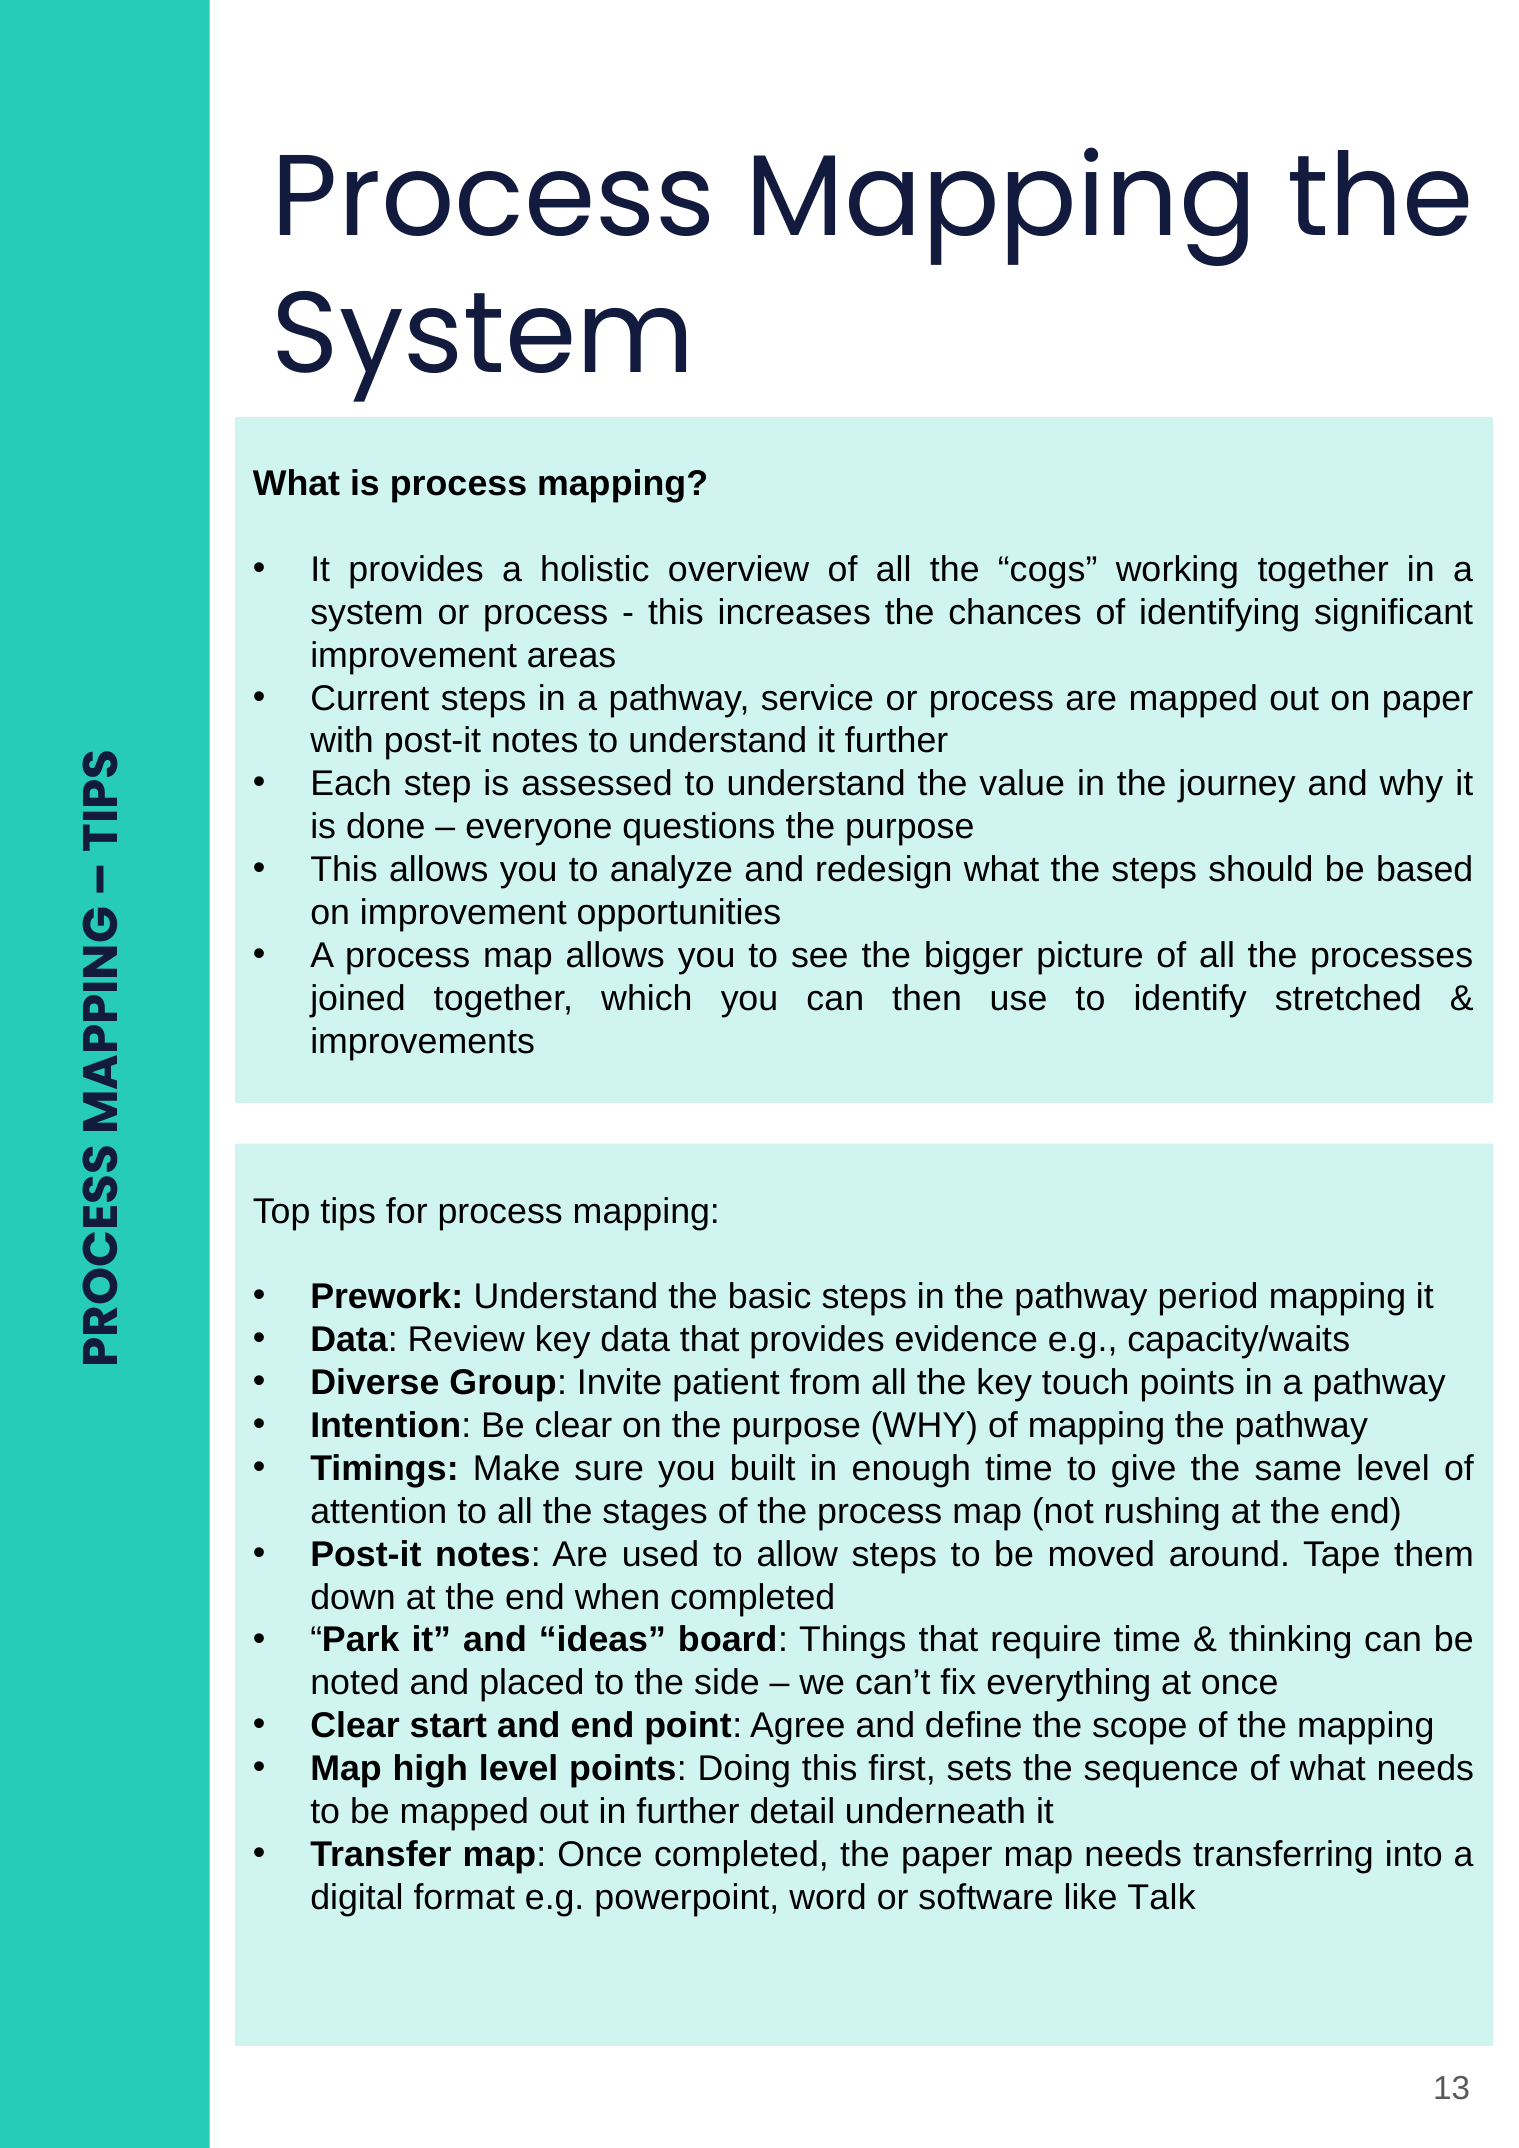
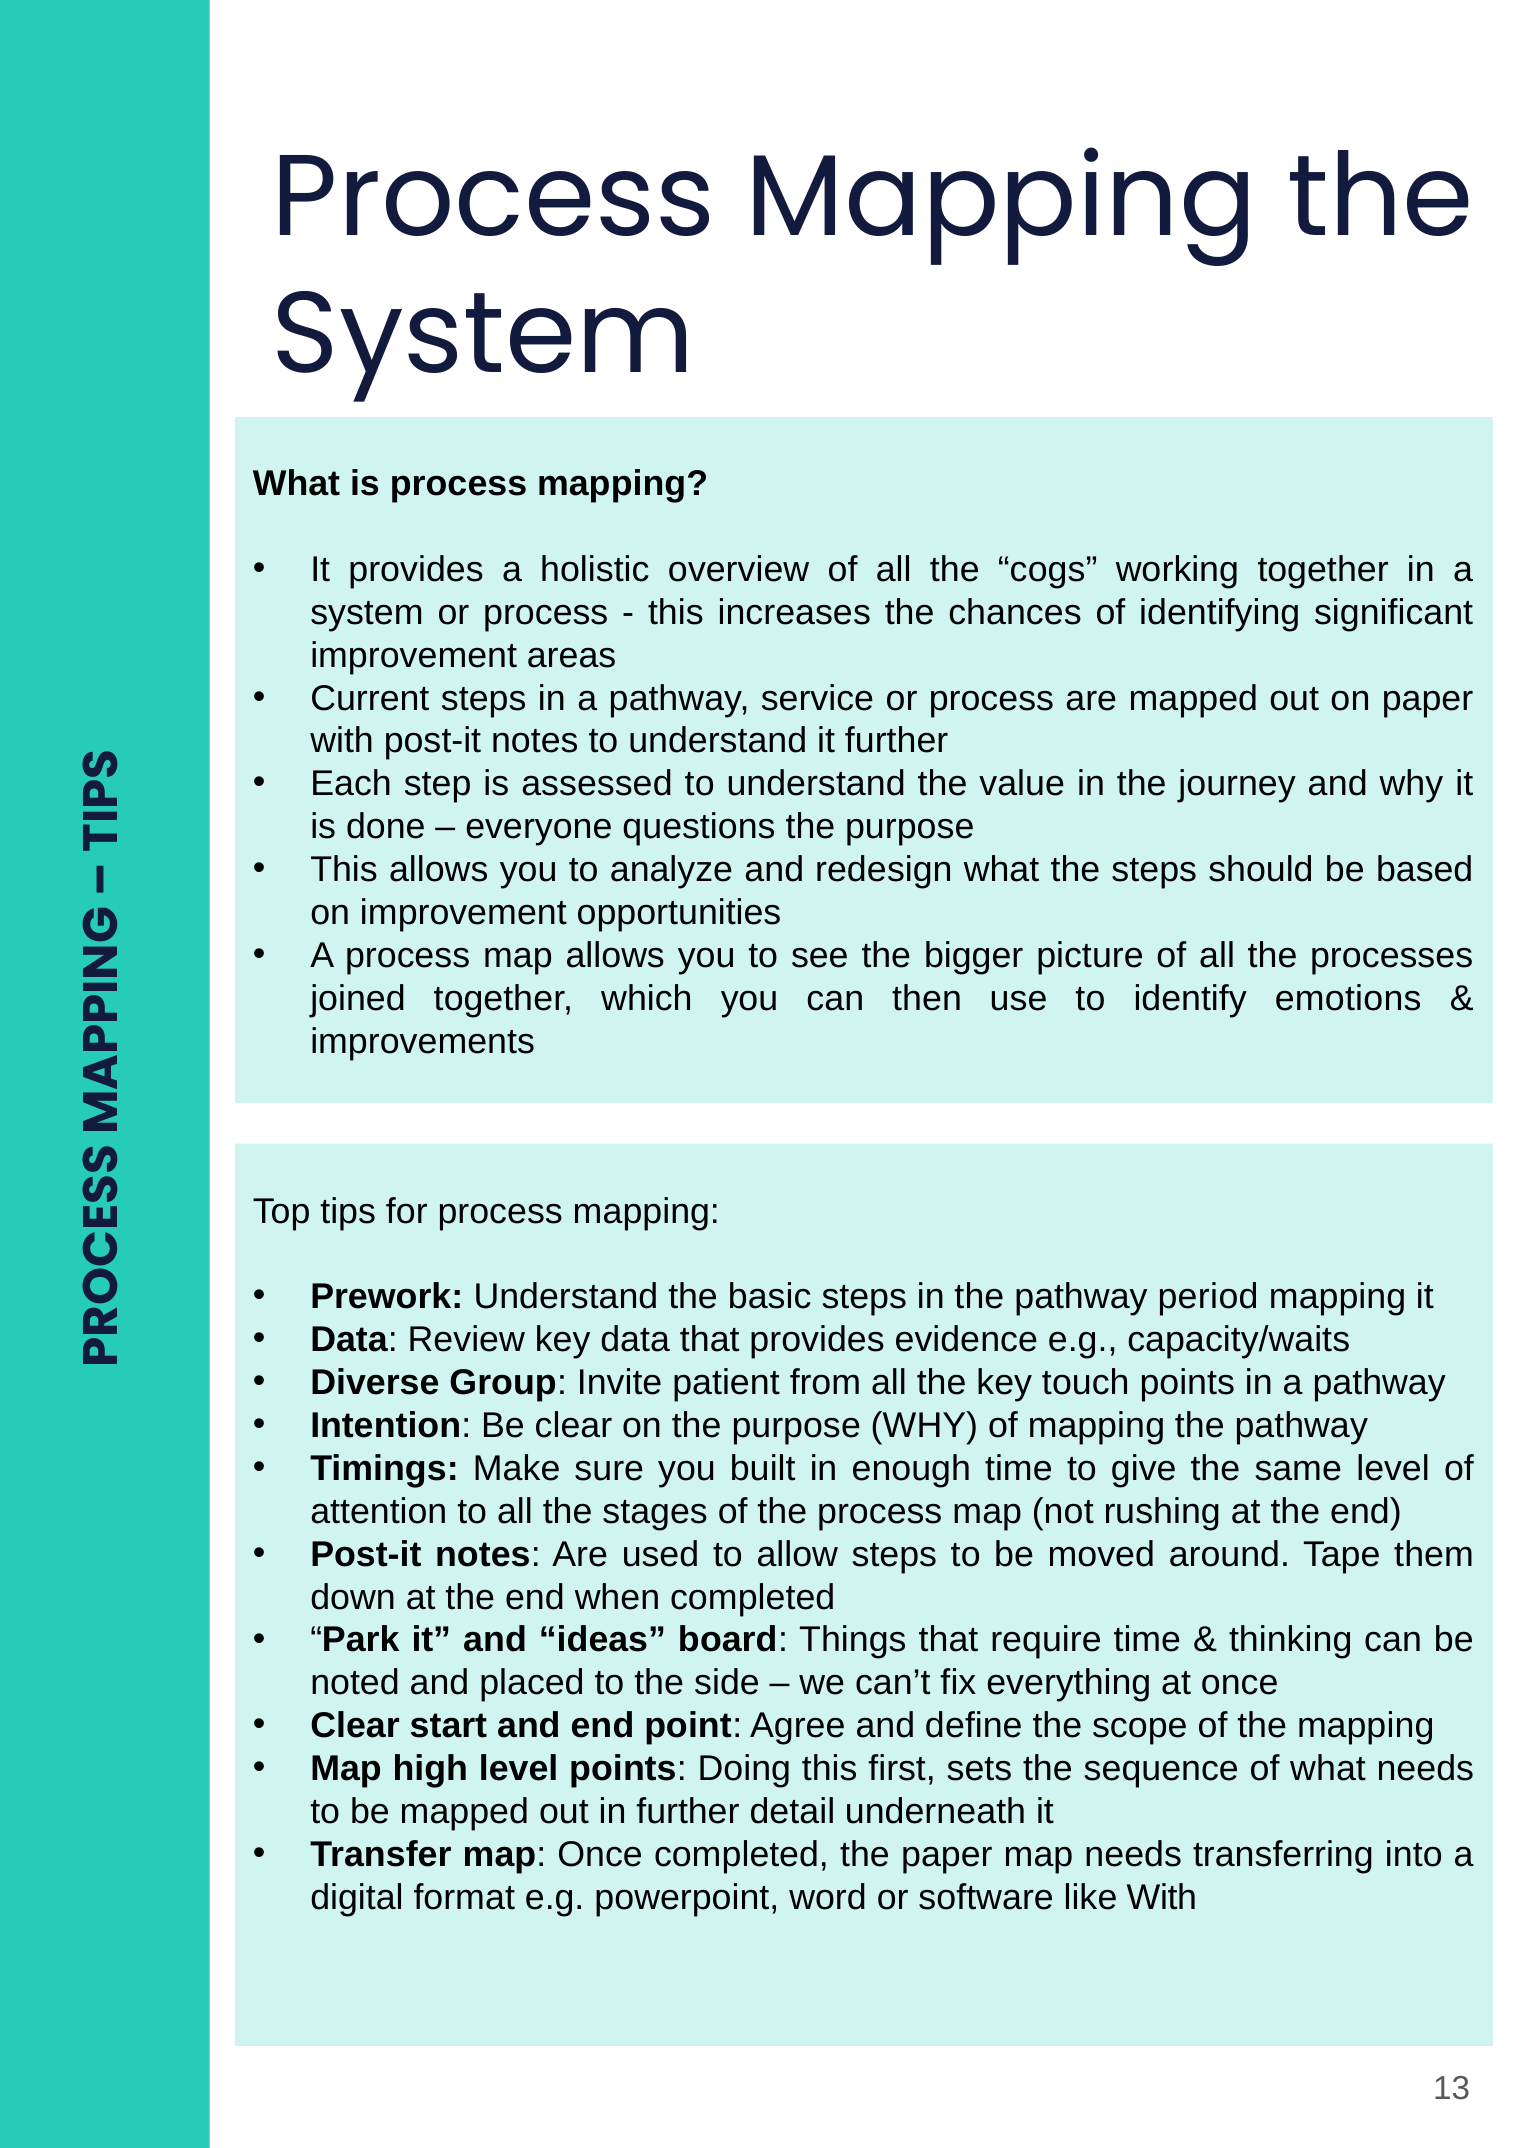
stretched: stretched -> emotions
like Talk: Talk -> With
